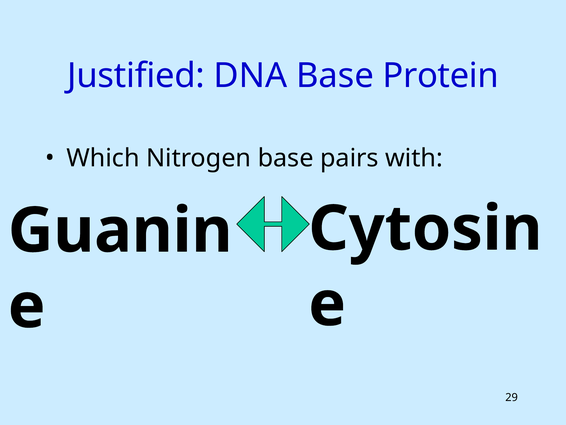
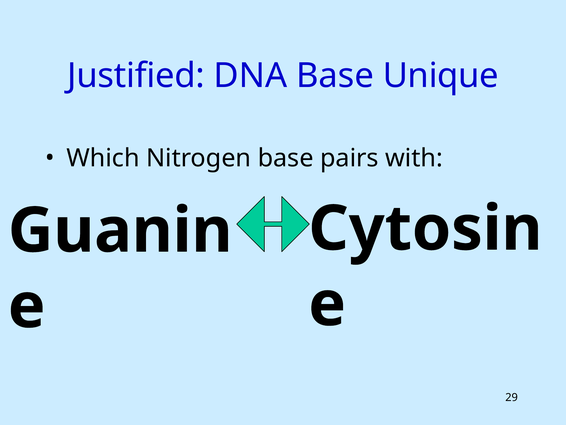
Protein: Protein -> Unique
